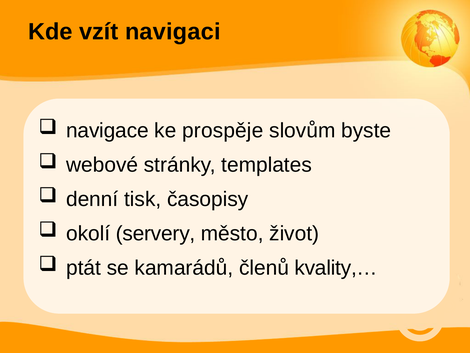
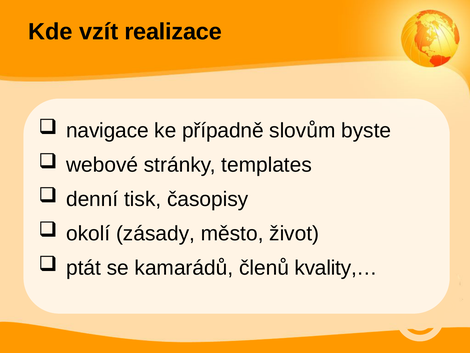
navigaci: navigaci -> realizace
prospěje: prospěje -> případně
servery: servery -> zásady
